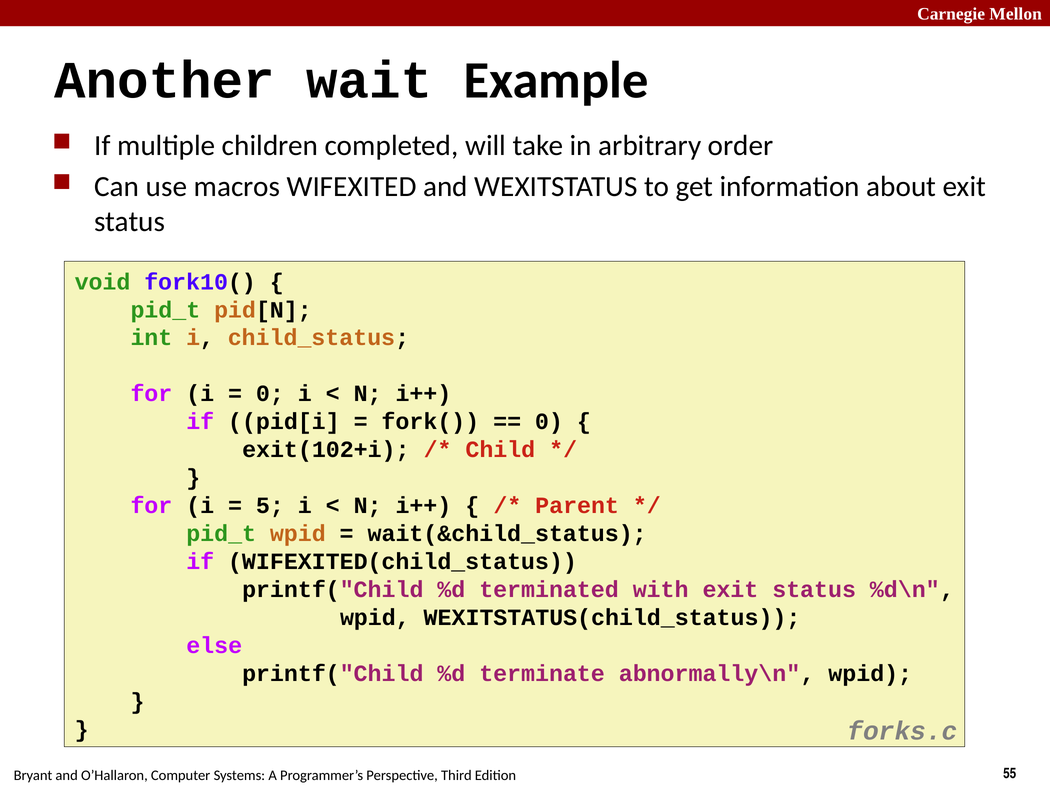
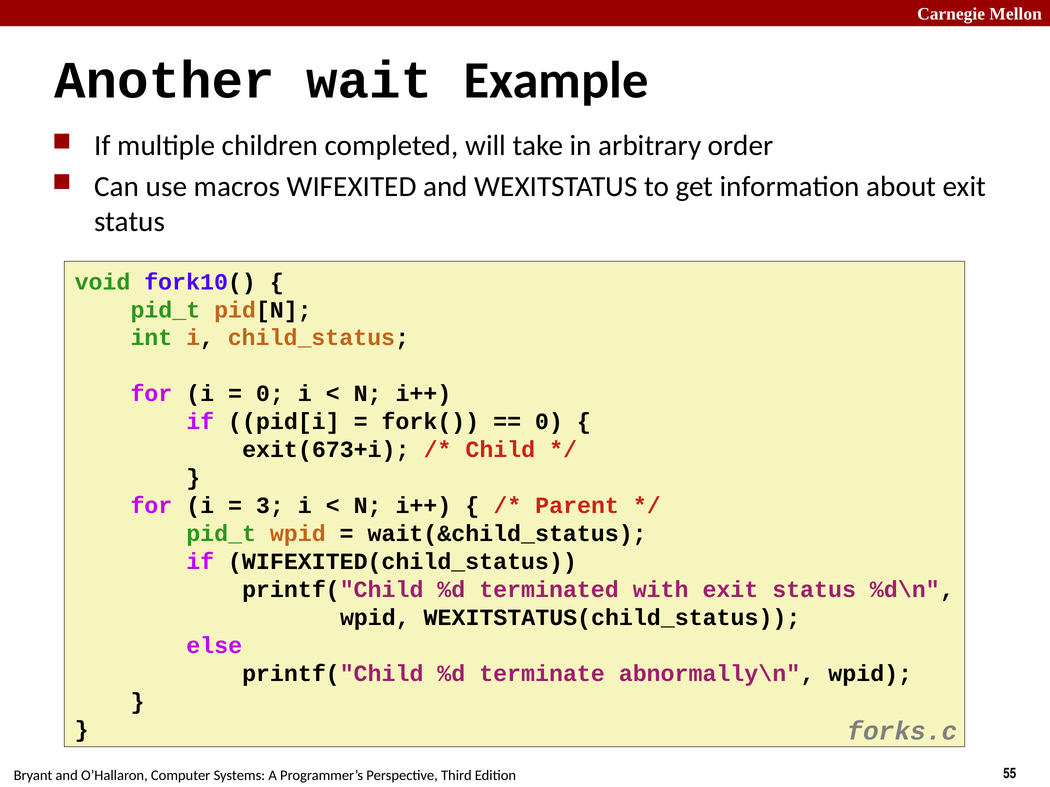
exit(102+i: exit(102+i -> exit(673+i
5: 5 -> 3
